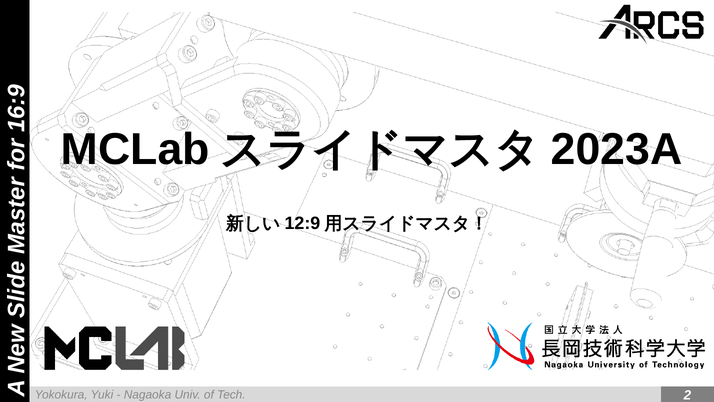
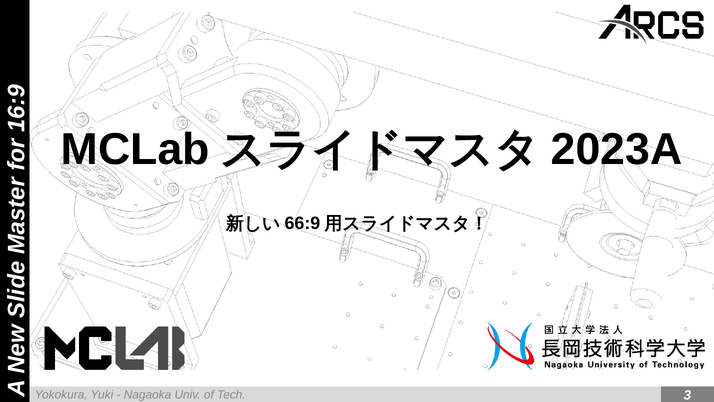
12:9: 12:9 -> 66:9
2: 2 -> 3
